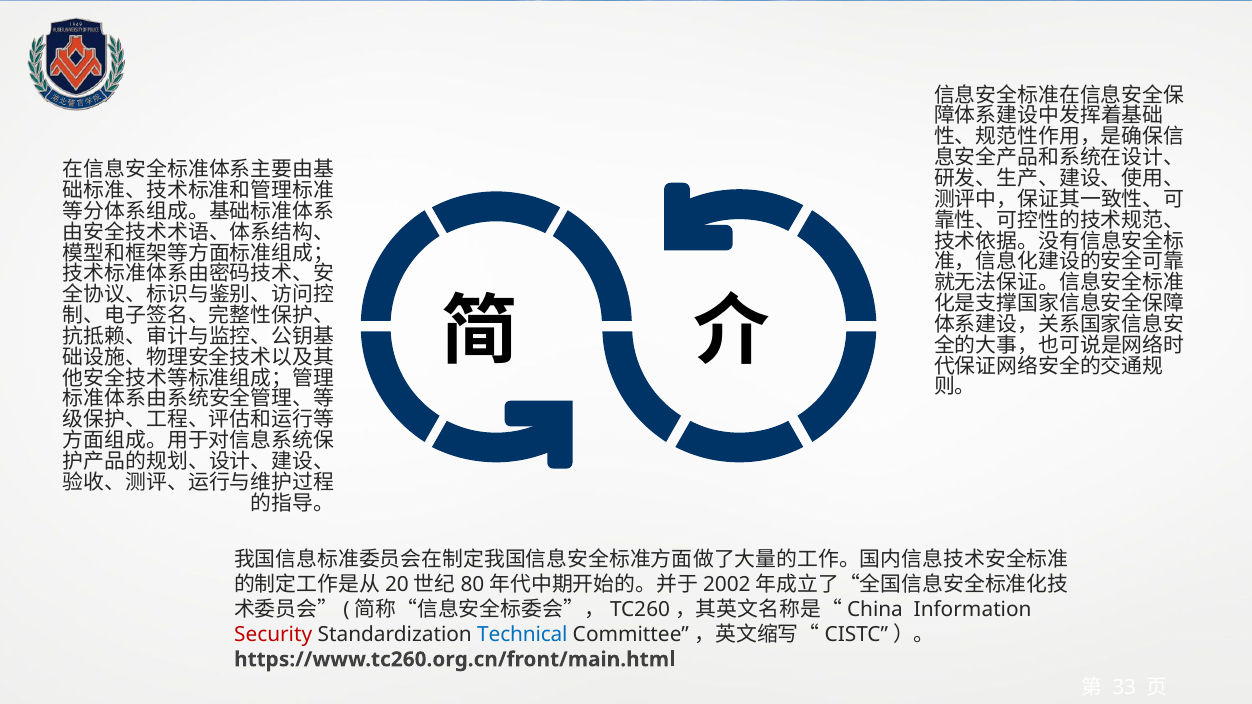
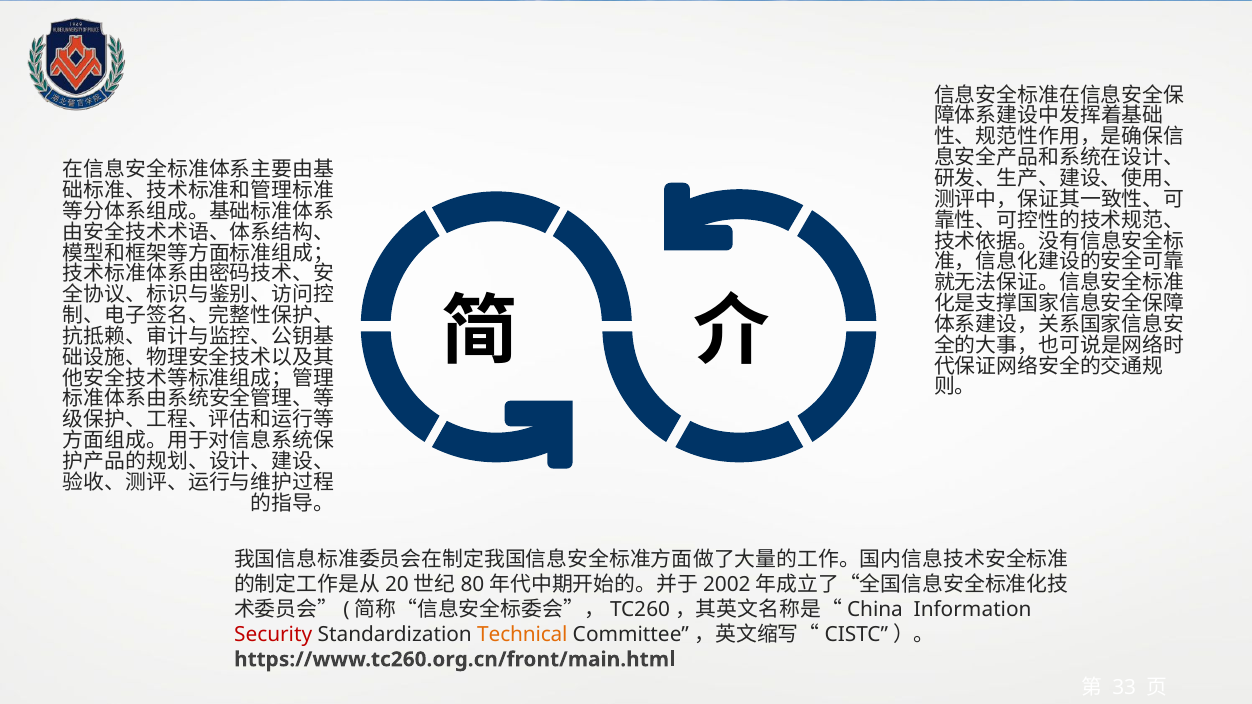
Technical colour: blue -> orange
